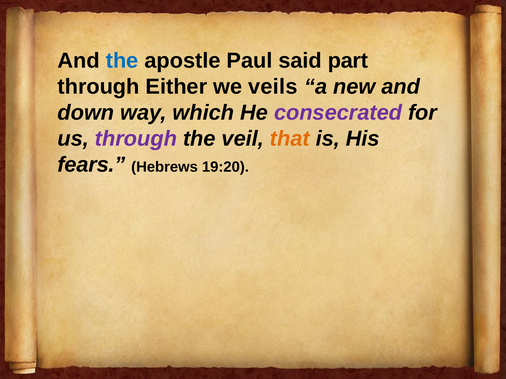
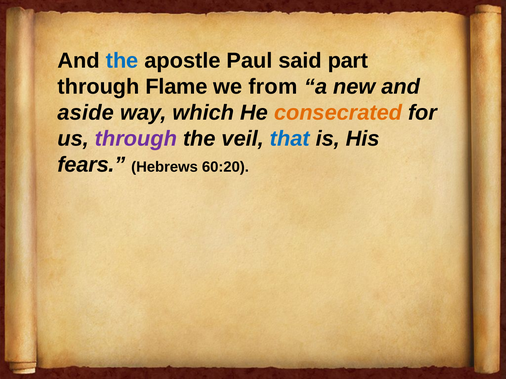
Either: Either -> Flame
veils: veils -> from
down: down -> aside
consecrated colour: purple -> orange
that colour: orange -> blue
19:20: 19:20 -> 60:20
